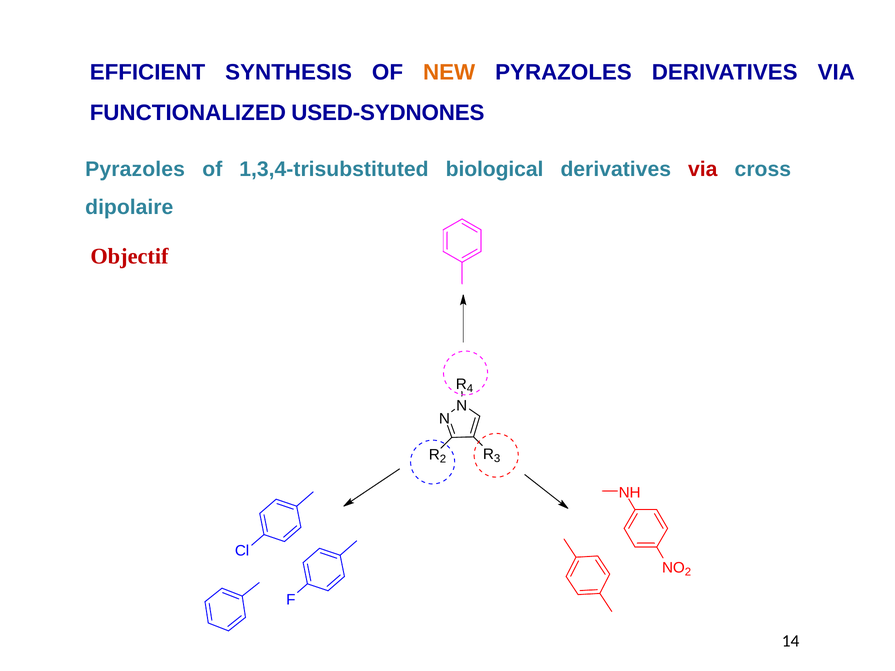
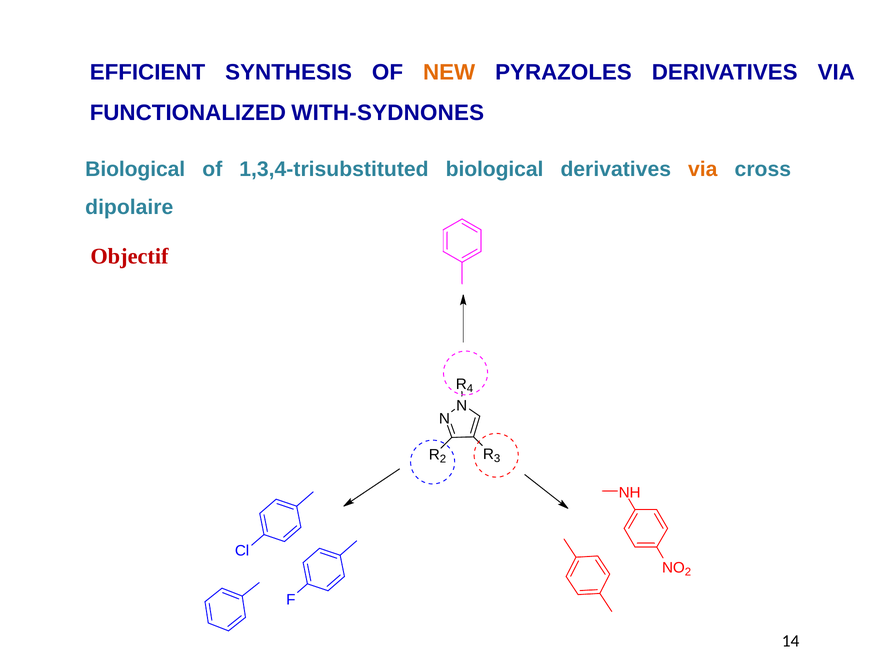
USED-SYDNONES: USED-SYDNONES -> WITH-SYDNONES
Pyrazoles at (135, 169): Pyrazoles -> Biological
via at (703, 169) colour: red -> orange
